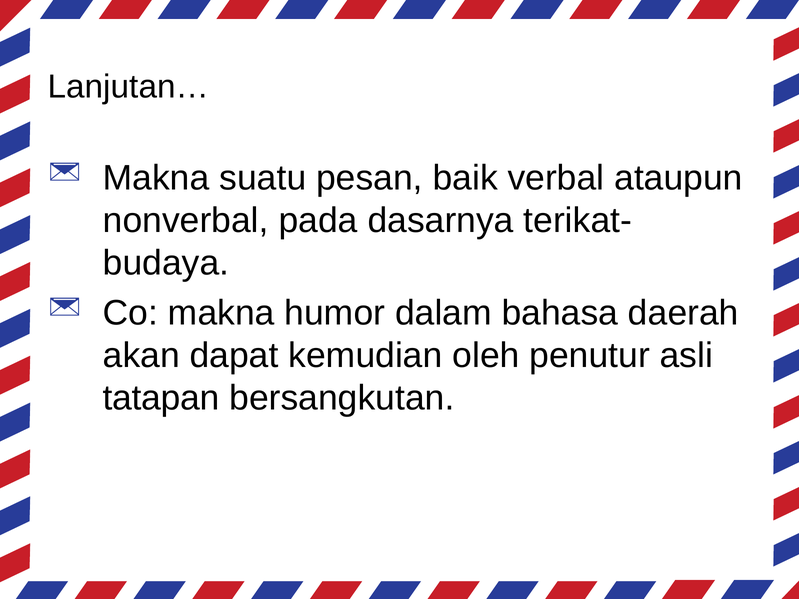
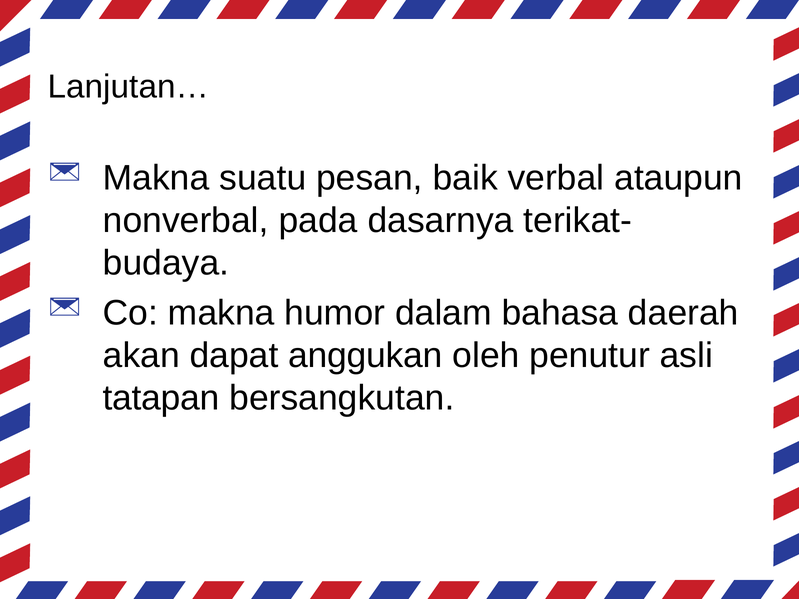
kemudian: kemudian -> anggukan
